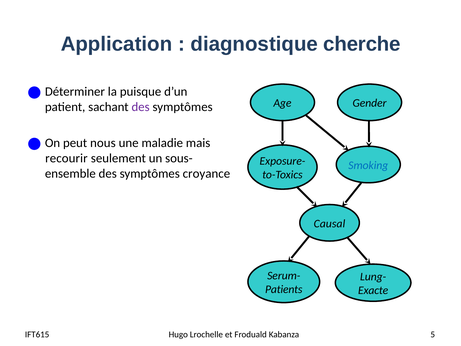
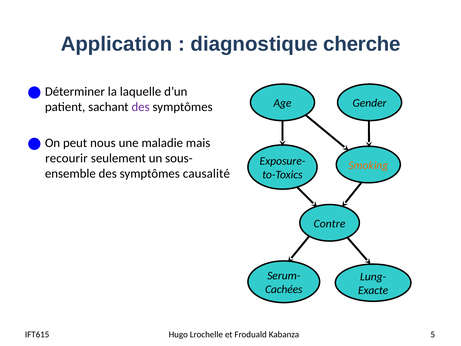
puisque: puisque -> laquelle
Smoking colour: blue -> orange
croyance: croyance -> causalité
Causal: Causal -> Contre
Patients: Patients -> Cachées
